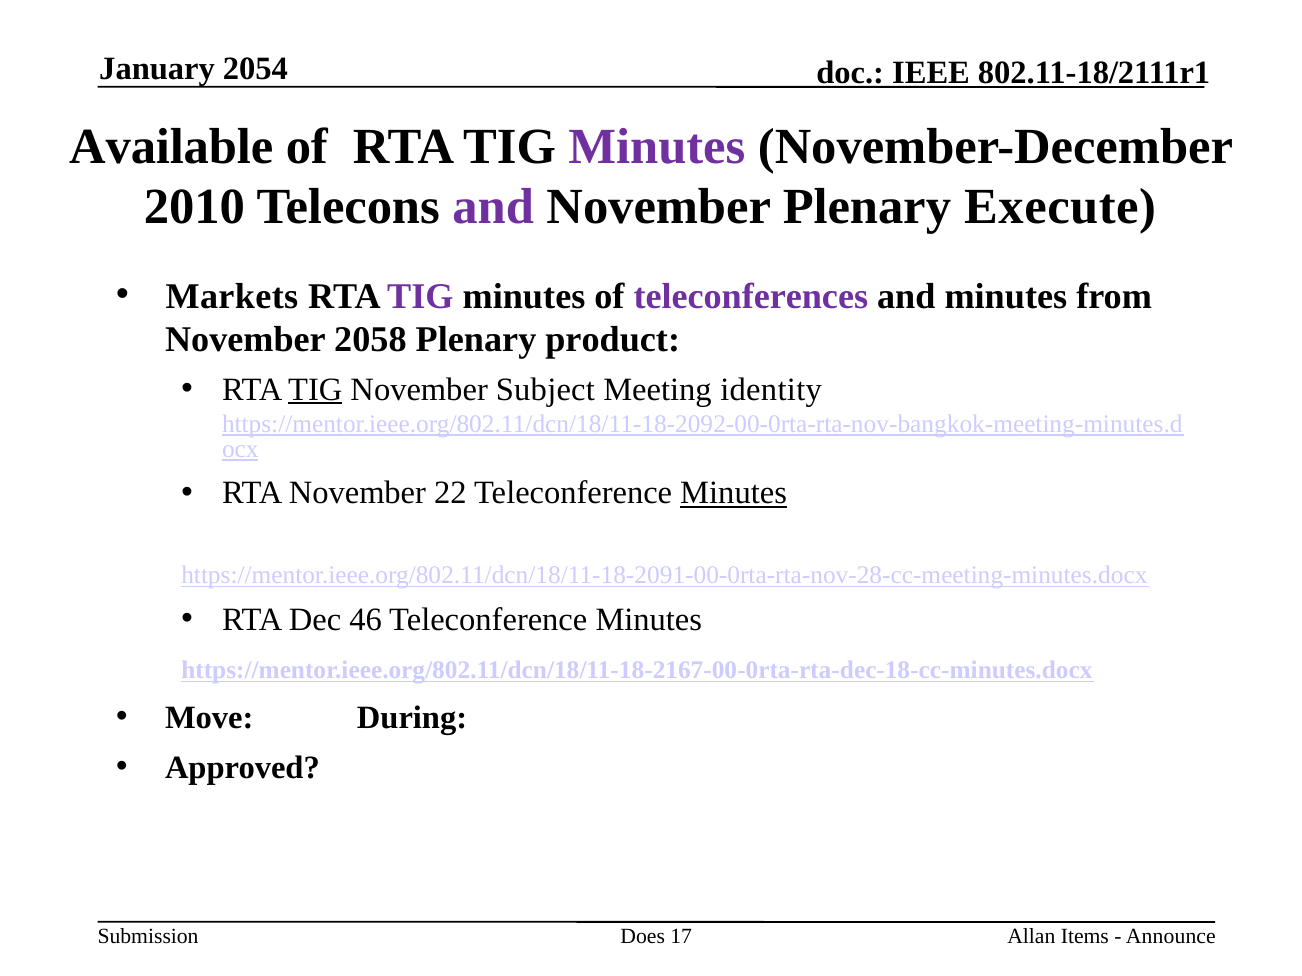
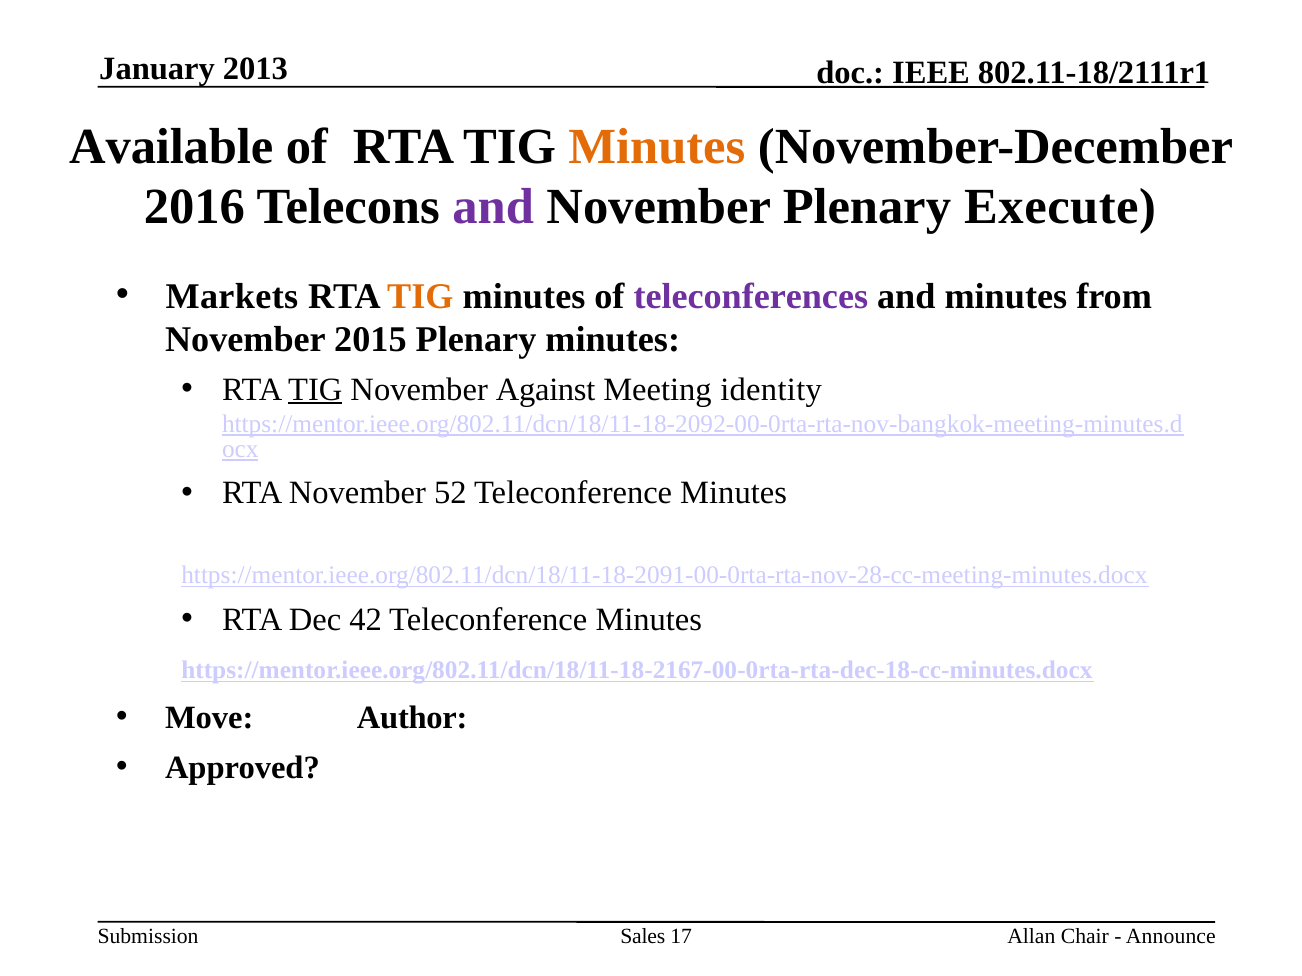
2054: 2054 -> 2013
Minutes at (657, 147) colour: purple -> orange
2010: 2010 -> 2016
TIG at (420, 296) colour: purple -> orange
2058: 2058 -> 2015
Plenary product: product -> minutes
Subject: Subject -> Against
22: 22 -> 52
Minutes at (734, 493) underline: present -> none
46: 46 -> 42
During: During -> Author
Does: Does -> Sales
Items: Items -> Chair
